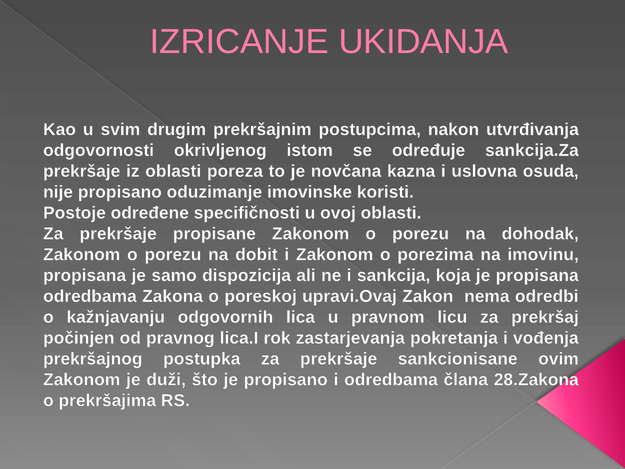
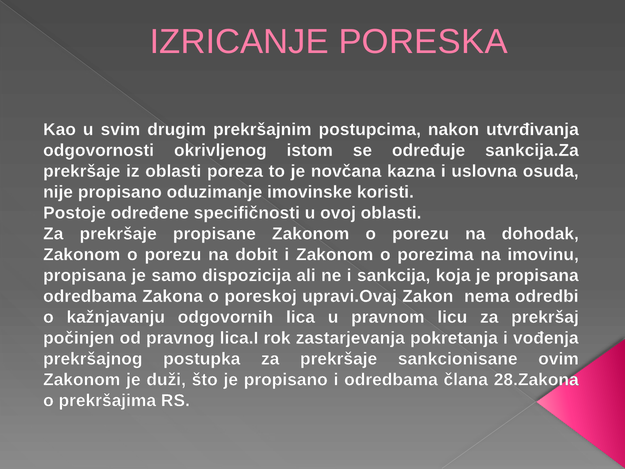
UKIDANJA: UKIDANJA -> PORESKA
